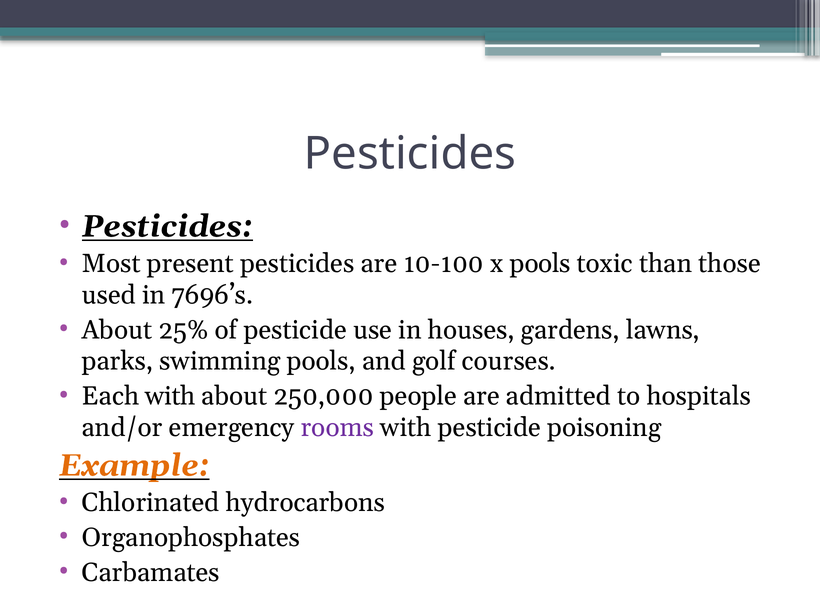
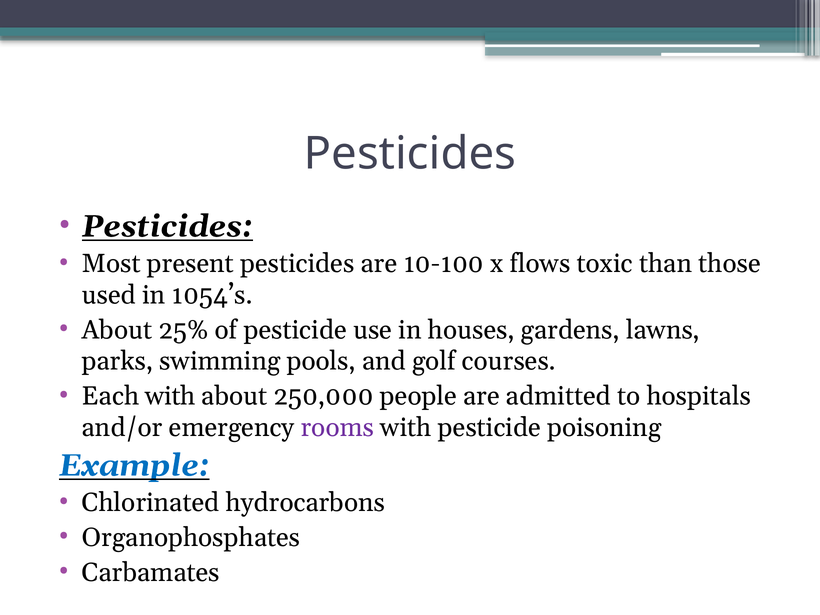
x pools: pools -> flows
7696’s: 7696’s -> 1054’s
Example colour: orange -> blue
